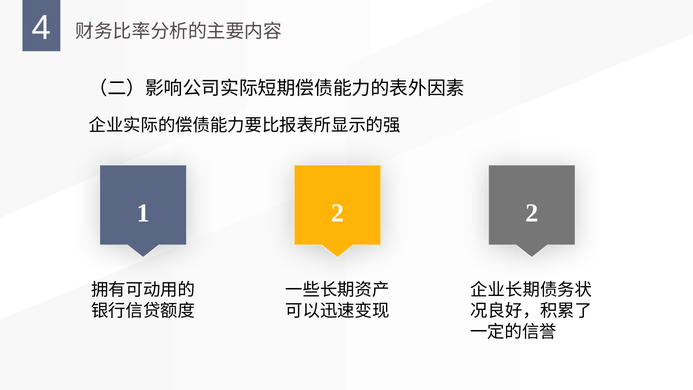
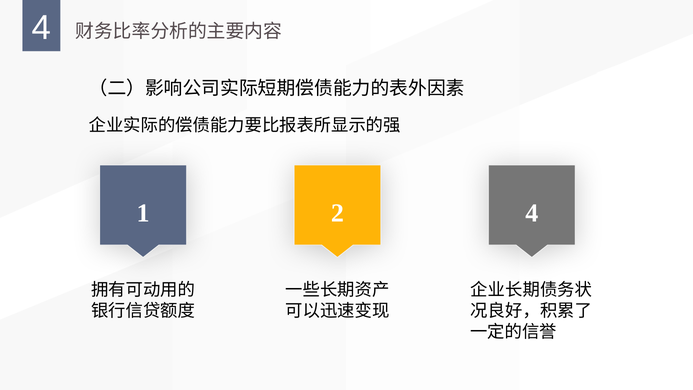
2 2: 2 -> 4
